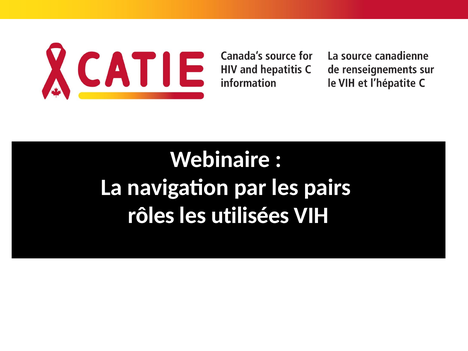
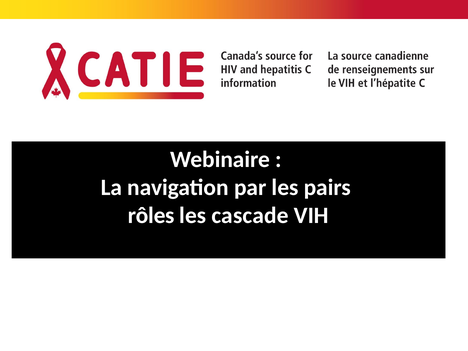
utilisées: utilisées -> cascade
